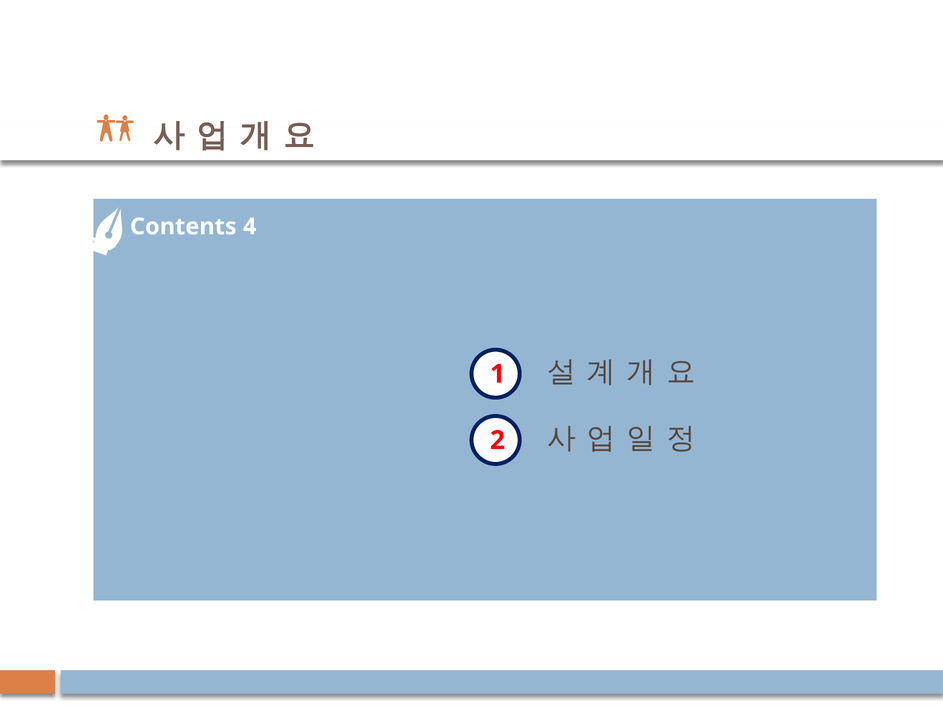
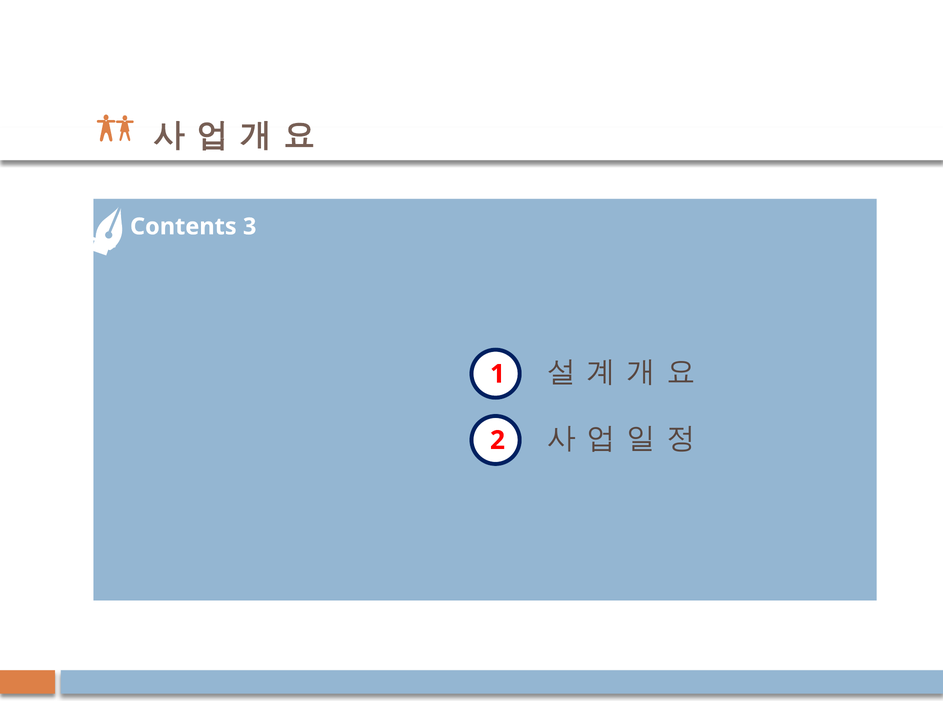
4: 4 -> 3
